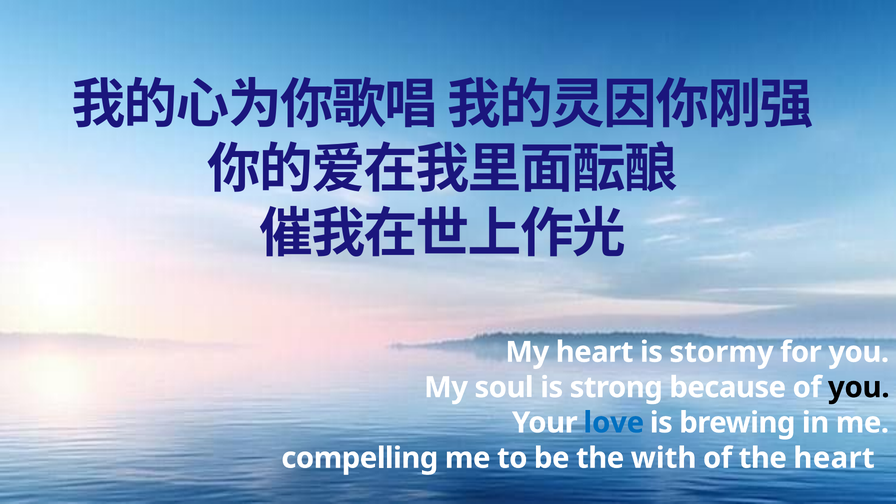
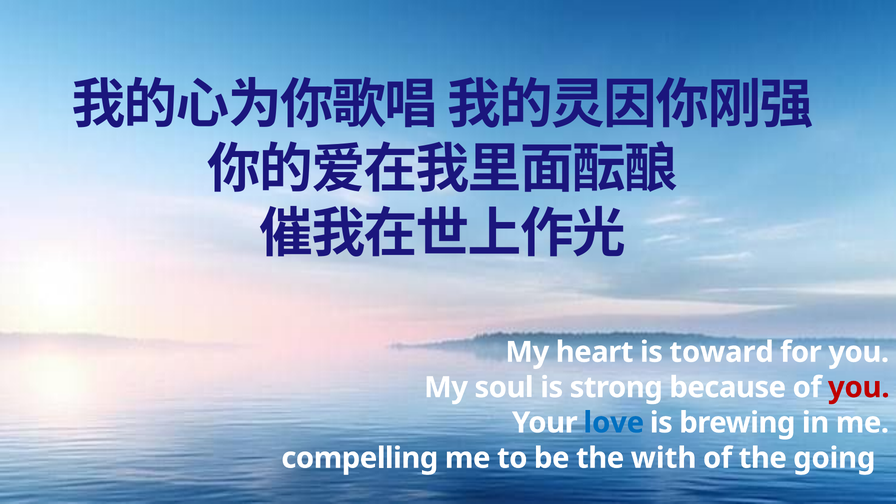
stormy: stormy -> toward
you at (859, 387) colour: black -> red
the heart: heart -> going
